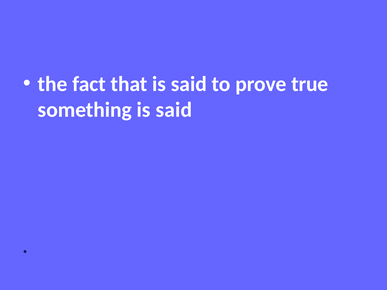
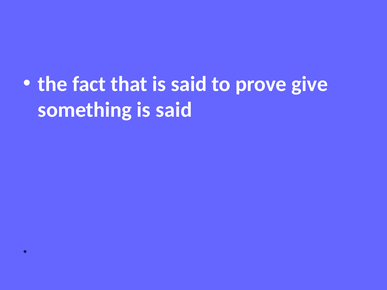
true: true -> give
